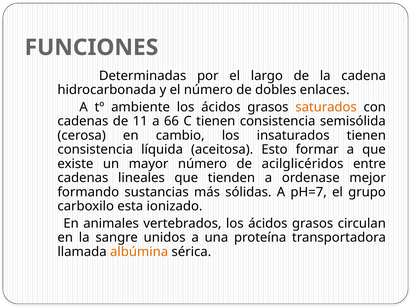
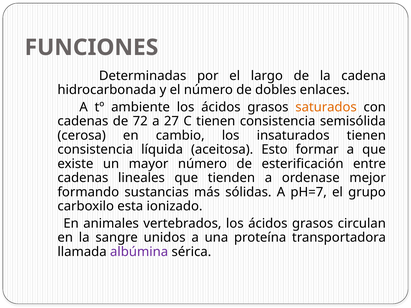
11: 11 -> 72
66: 66 -> 27
acilglicéridos: acilglicéridos -> esterificación
albúmina colour: orange -> purple
